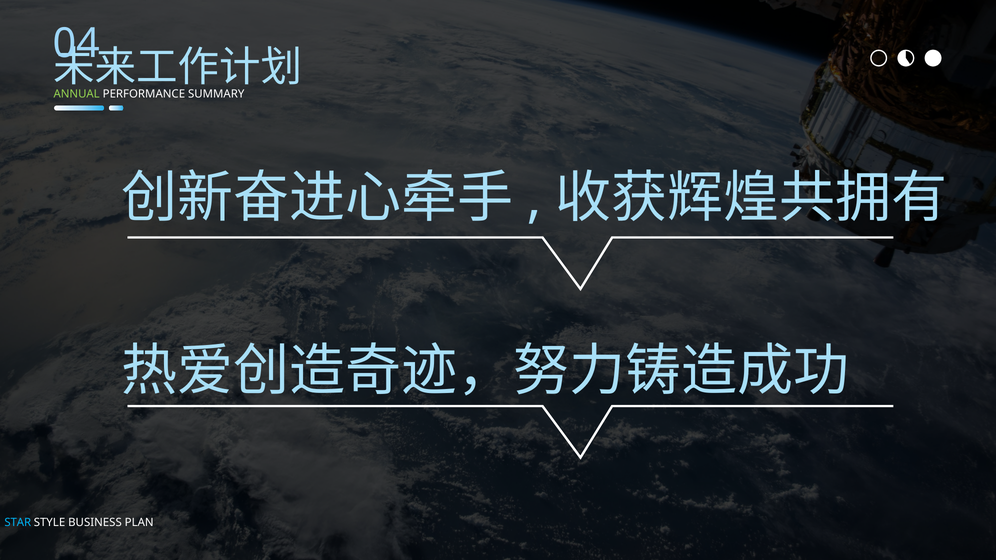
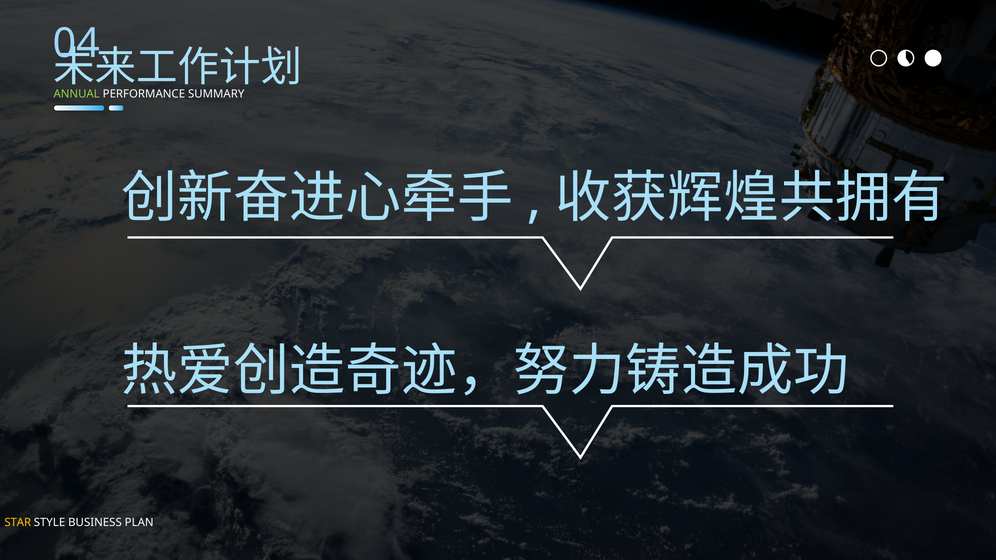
STAR colour: light blue -> yellow
